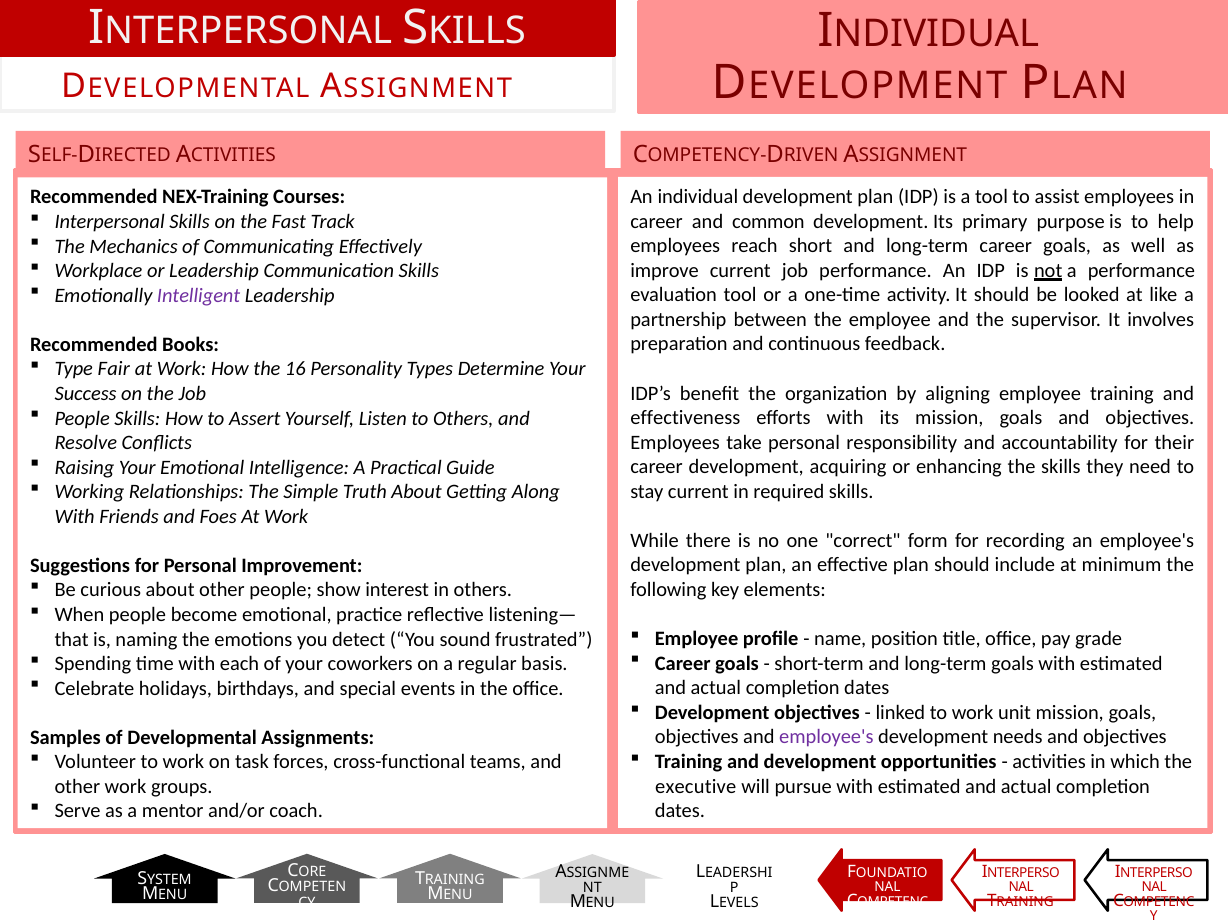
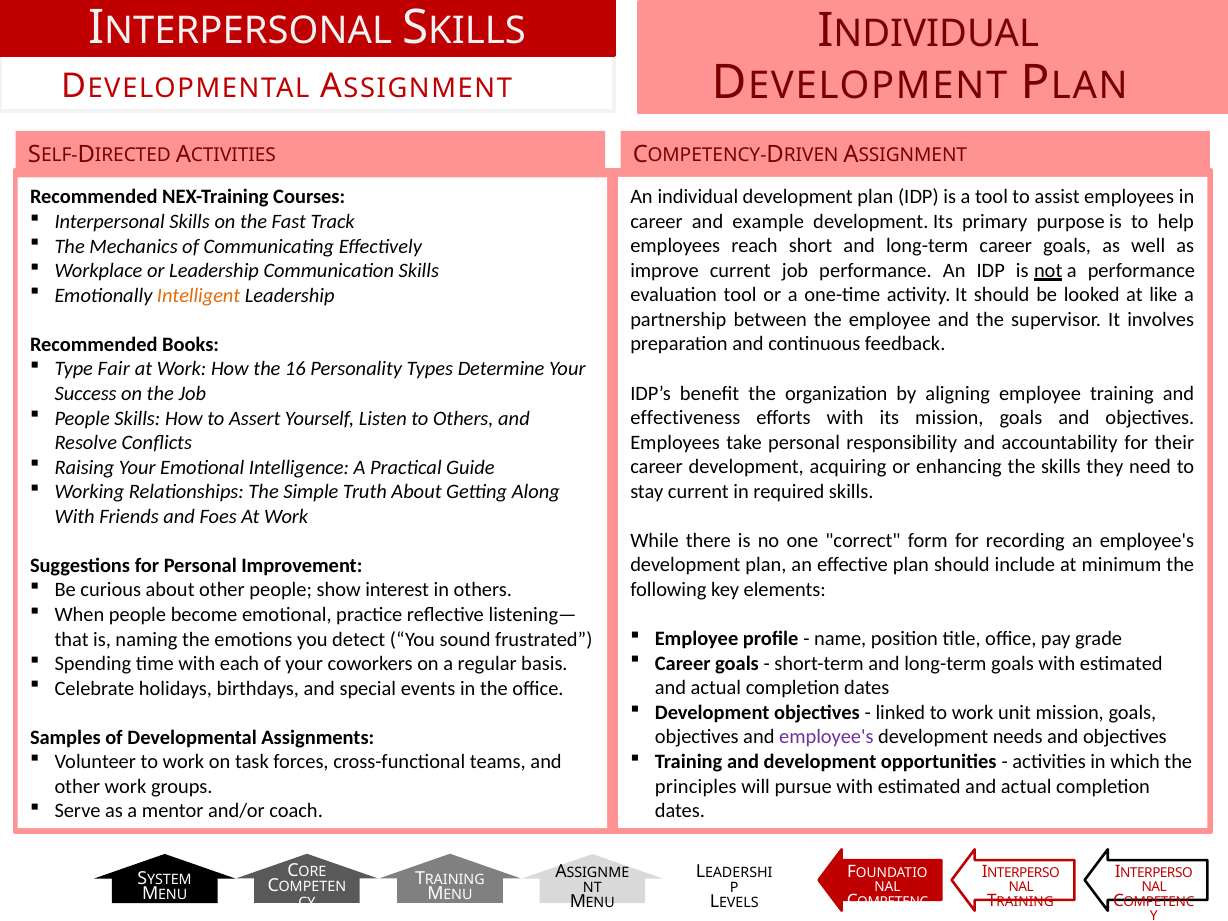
common: common -> example
Intelligent colour: purple -> orange
executive: executive -> principles
